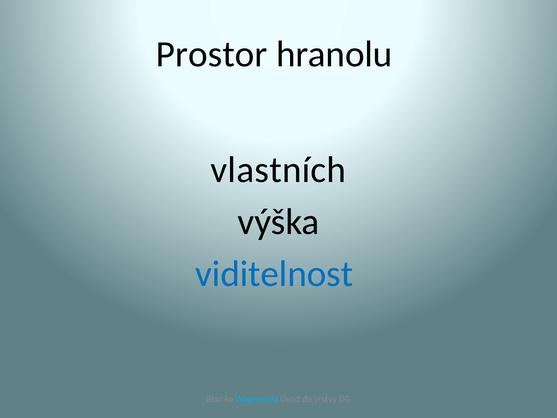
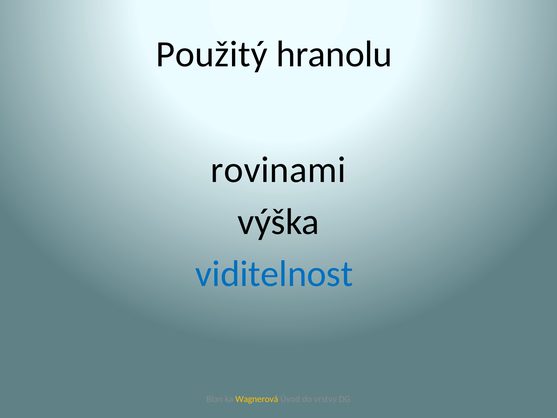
Prostor: Prostor -> Použitý
vlastních: vlastních -> rovinami
Wagnerová colour: light blue -> yellow
